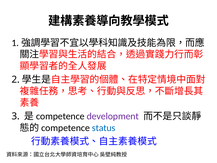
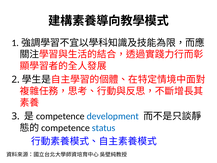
development colour: purple -> blue
